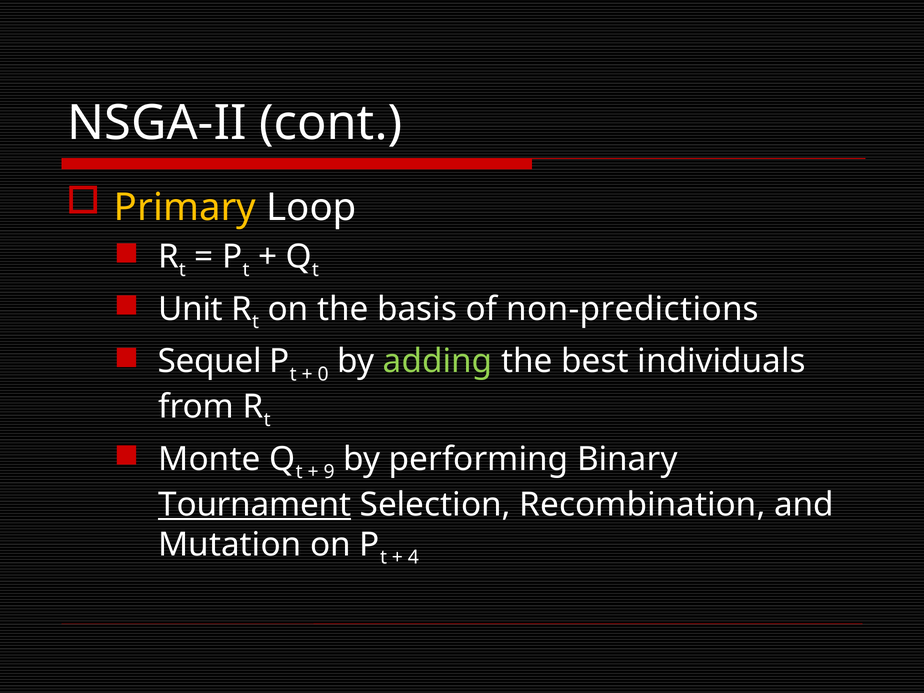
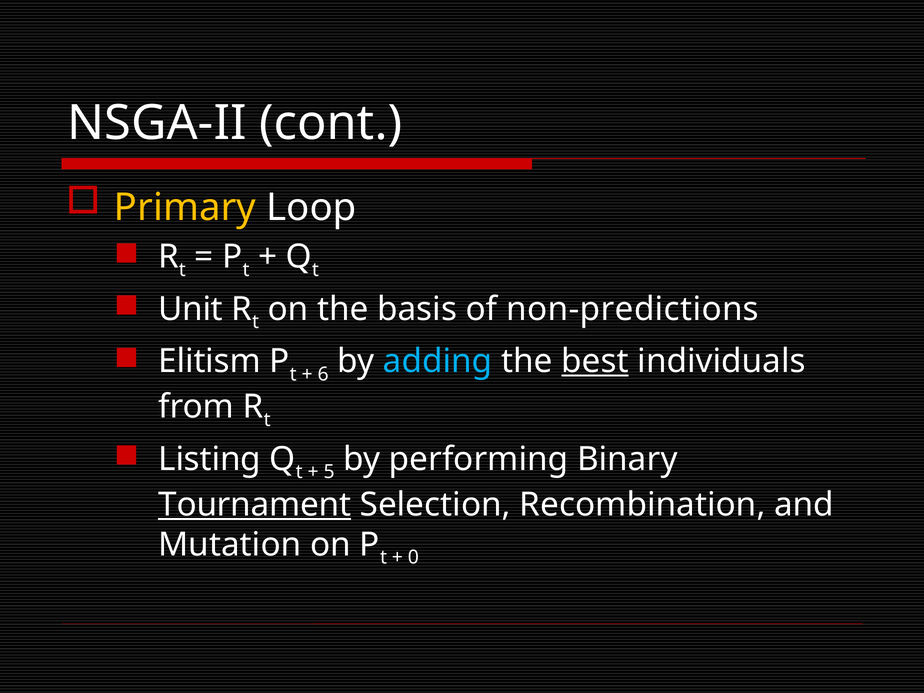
Sequel: Sequel -> Elitism
0: 0 -> 6
adding colour: light green -> light blue
best underline: none -> present
Monte: Monte -> Listing
9: 9 -> 5
4: 4 -> 0
